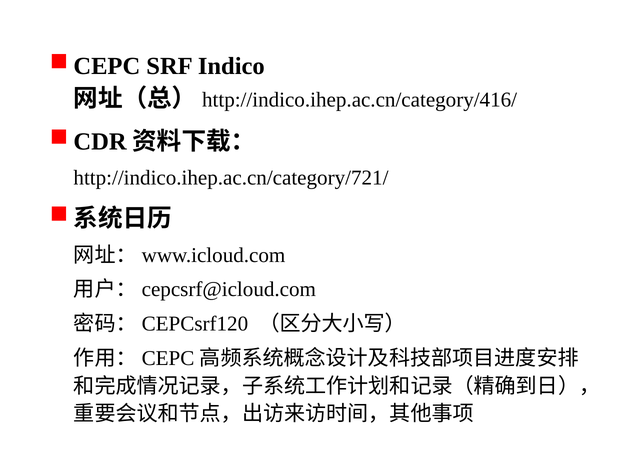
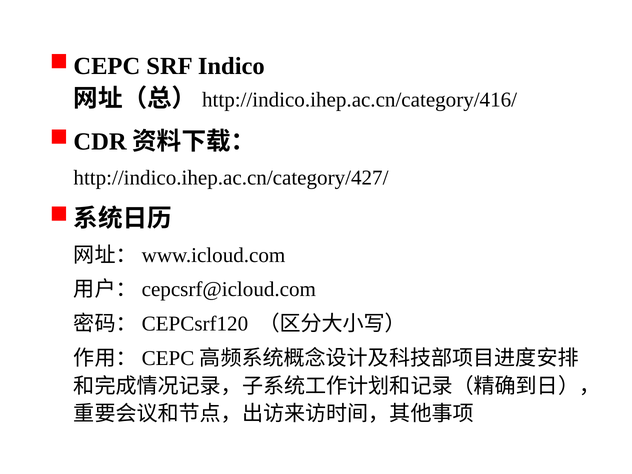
http://indico.ihep.ac.cn/category/721/: http://indico.ihep.ac.cn/category/721/ -> http://indico.ihep.ac.cn/category/427/
